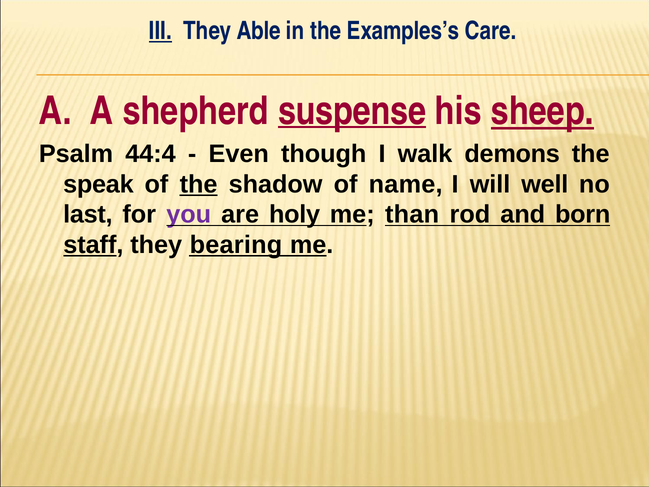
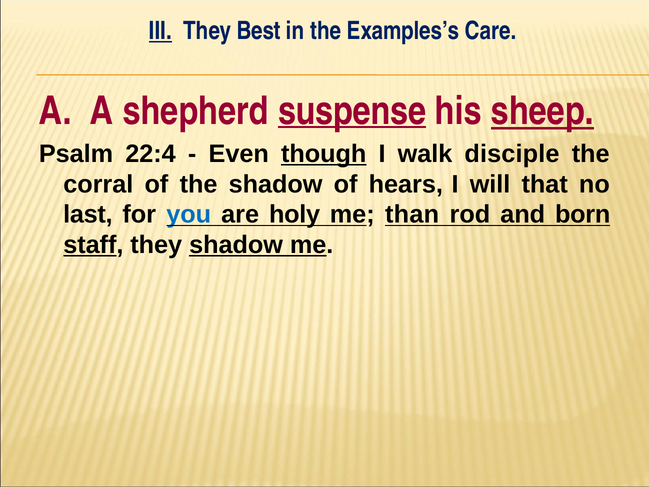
Able: Able -> Best
44:4: 44:4 -> 22:4
though underline: none -> present
demons: demons -> disciple
speak: speak -> corral
the at (199, 184) underline: present -> none
name: name -> hears
well: well -> that
you colour: purple -> blue
they bearing: bearing -> shadow
